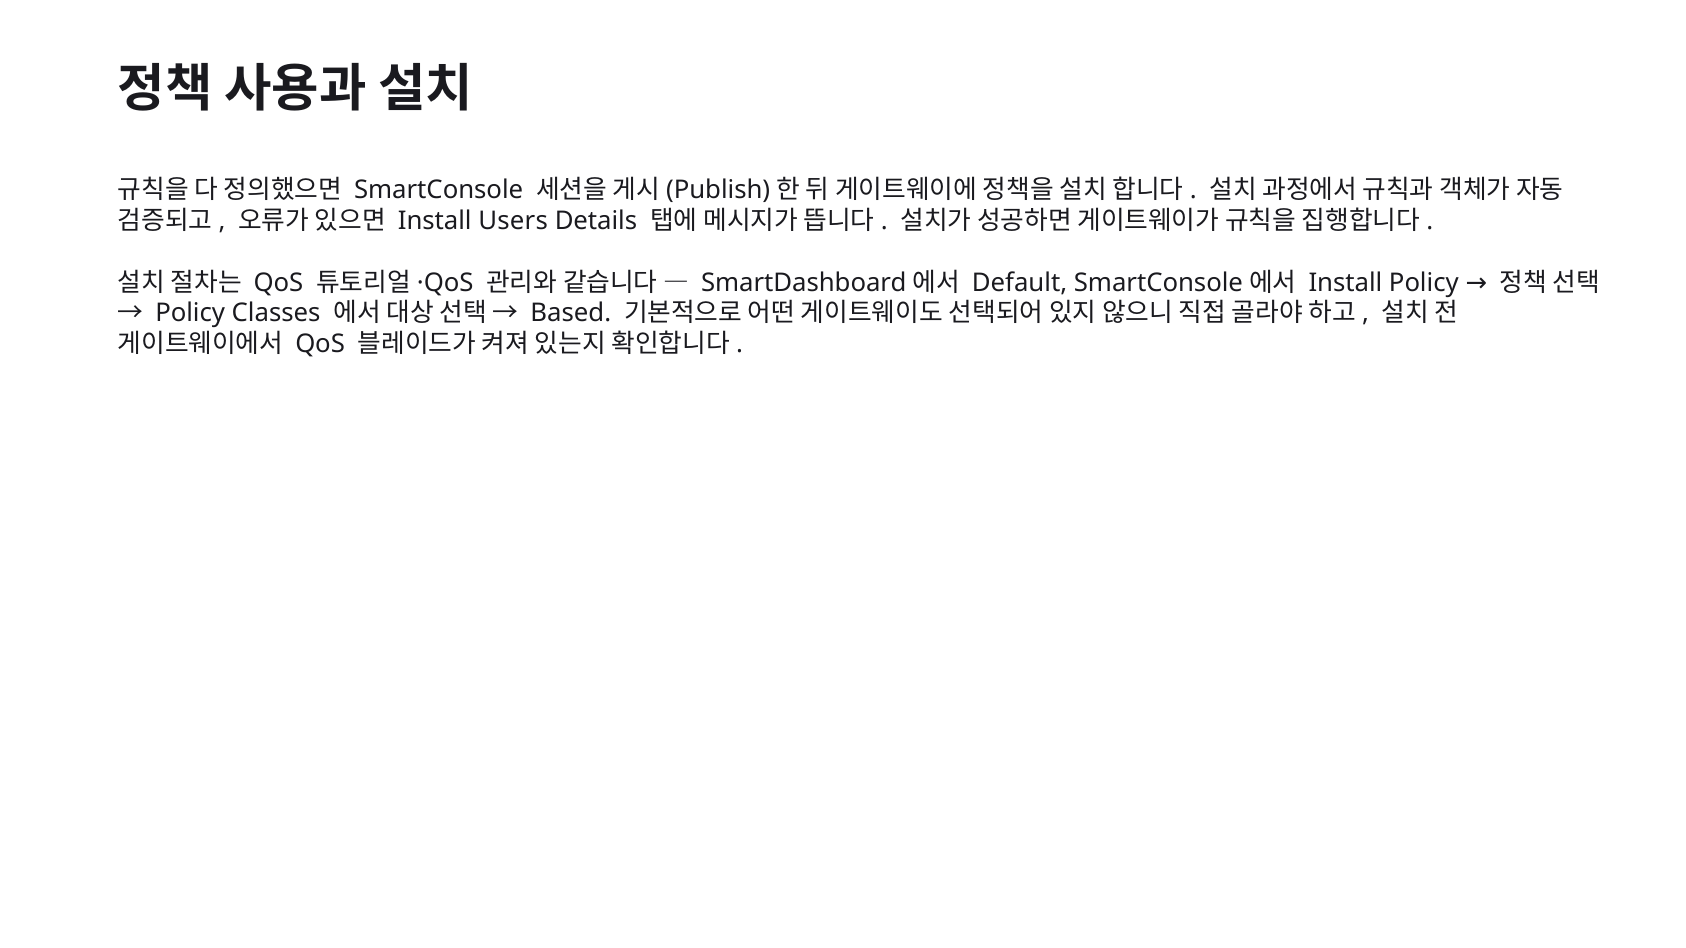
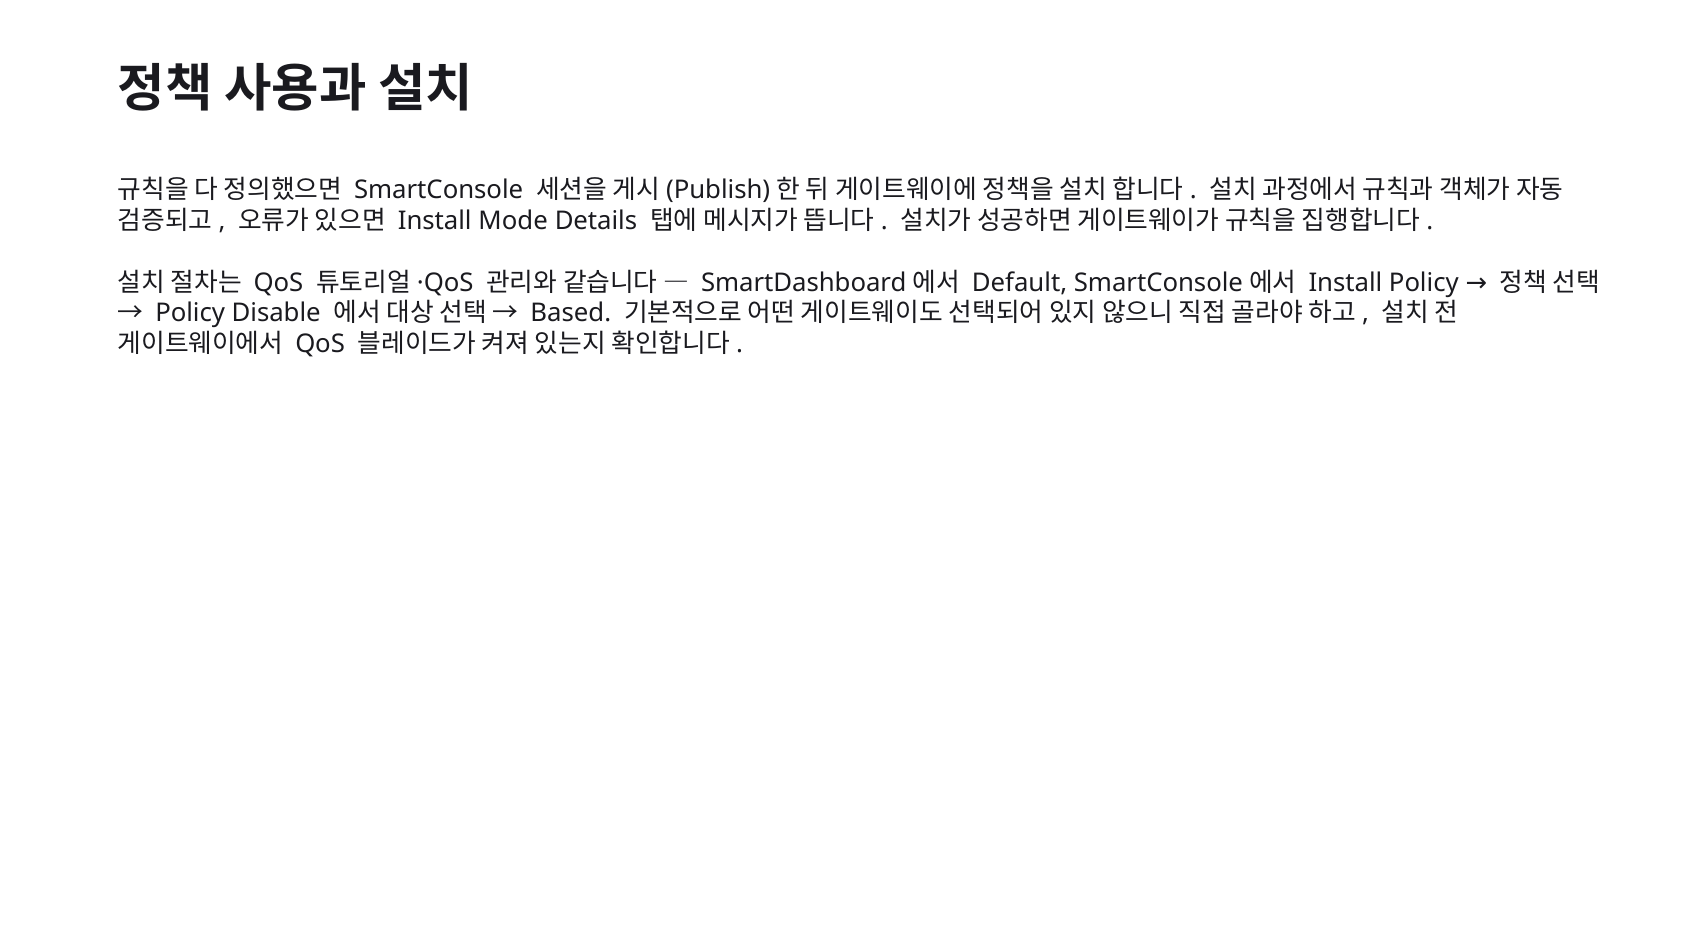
Users: Users -> Mode
Classes: Classes -> Disable
